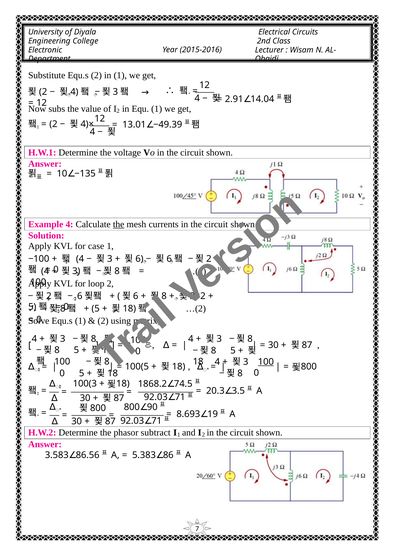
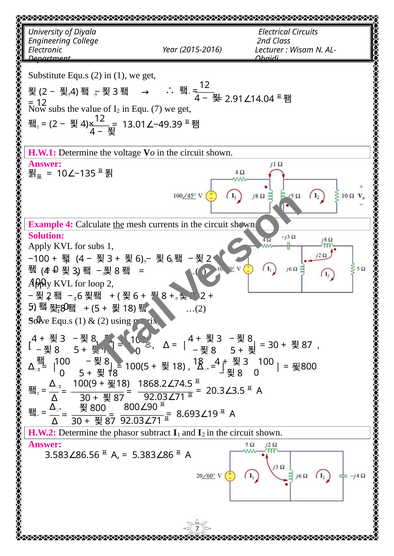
Equ 1: 1 -> 7
for case: case -> subs
100 at (266, 362) underline: present -> none
100(3: 100(3 -> 100(9
